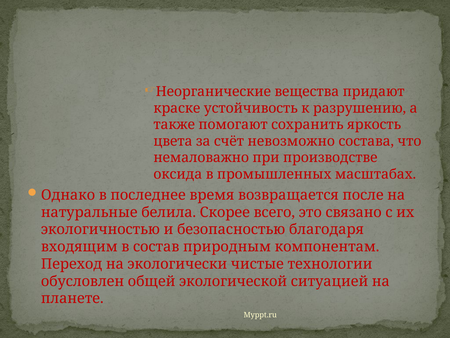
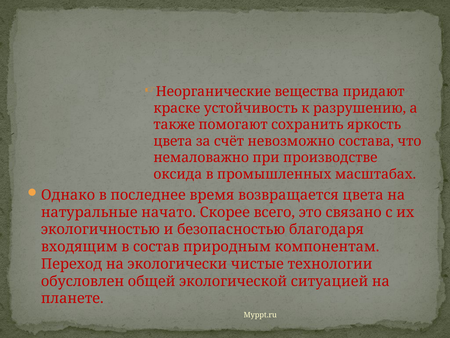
возвращается после: после -> цвета
белила: белила -> начато
